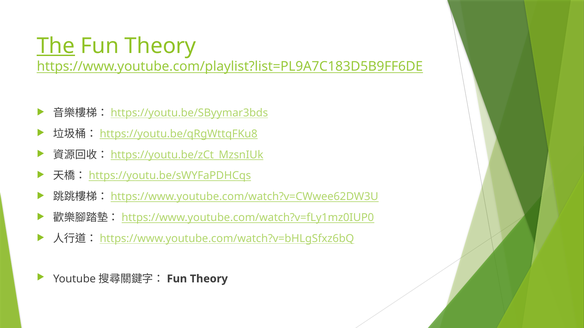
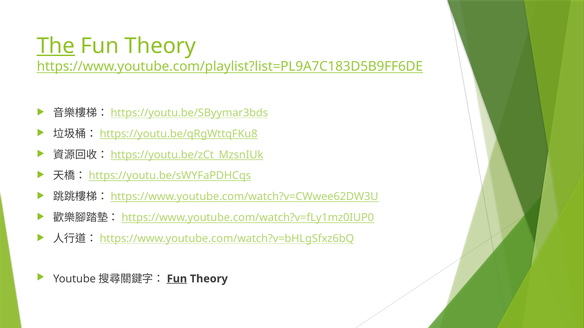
Fun at (177, 279) underline: none -> present
